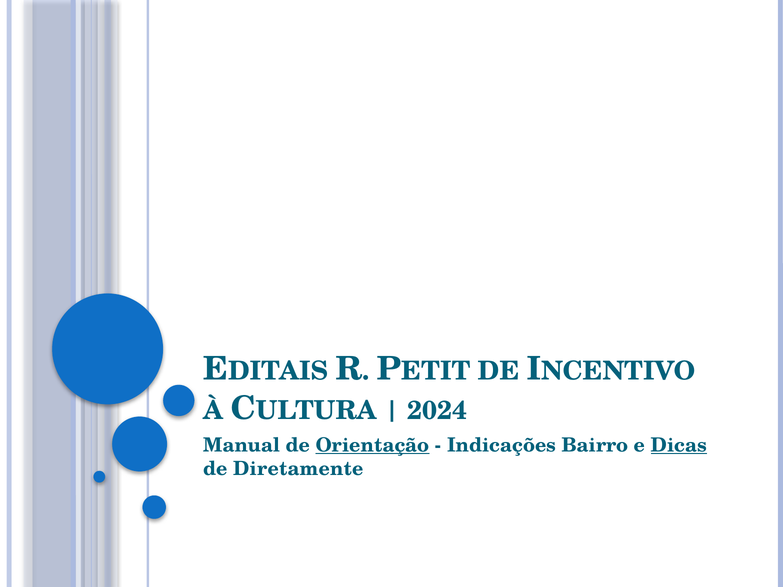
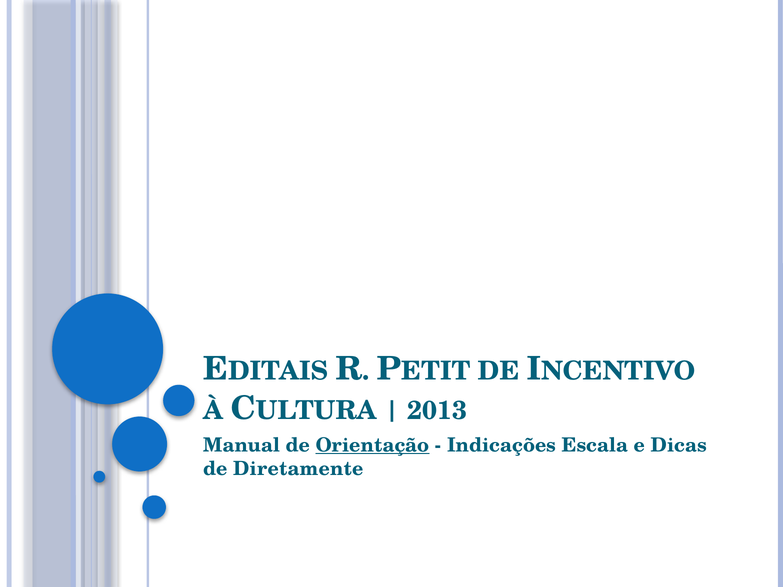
2024: 2024 -> 2013
Bairro: Bairro -> Escala
Dicas underline: present -> none
